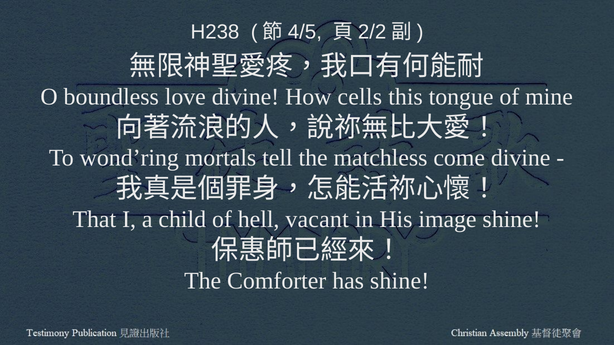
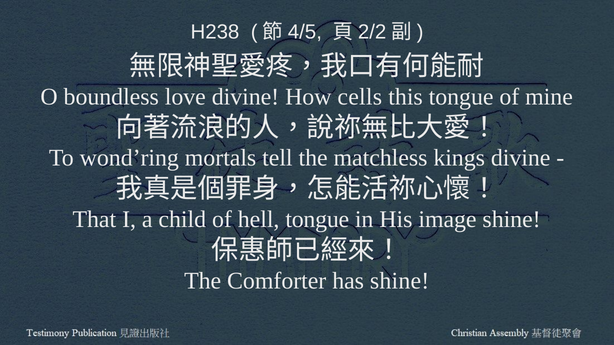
come: come -> kings
hell vacant: vacant -> tongue
